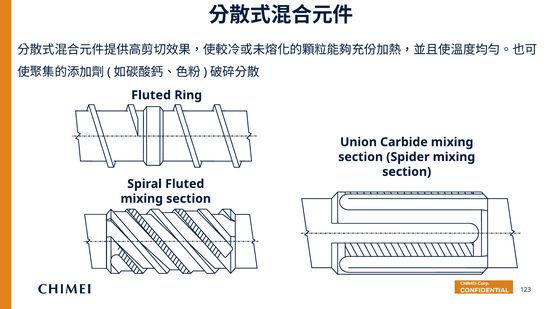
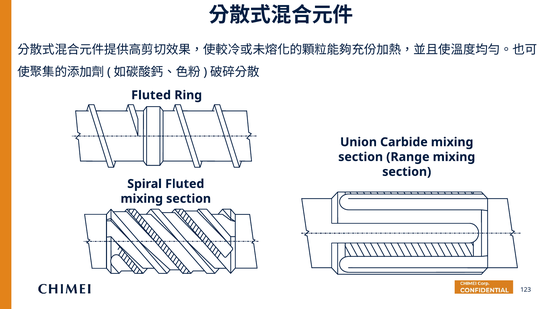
Spider: Spider -> Range
